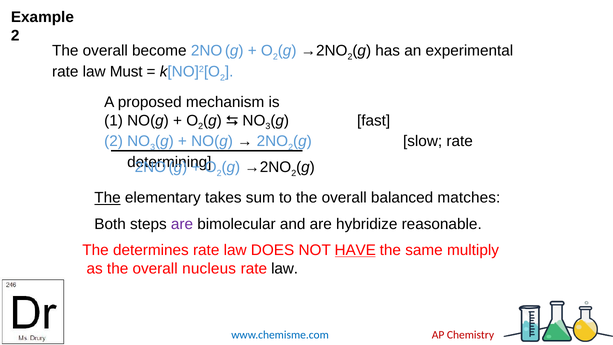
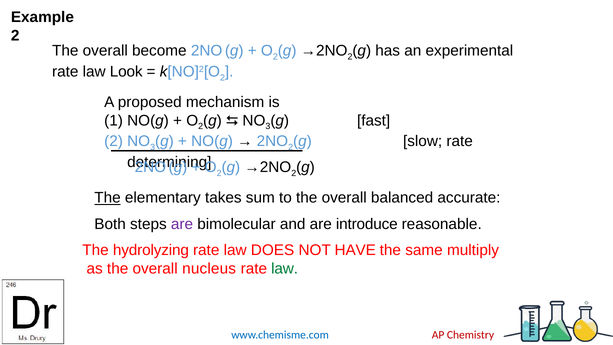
Must: Must -> Look
matches: matches -> accurate
hybridize: hybridize -> introduce
determines: determines -> hydrolyzing
HAVE underline: present -> none
law at (285, 268) colour: black -> green
